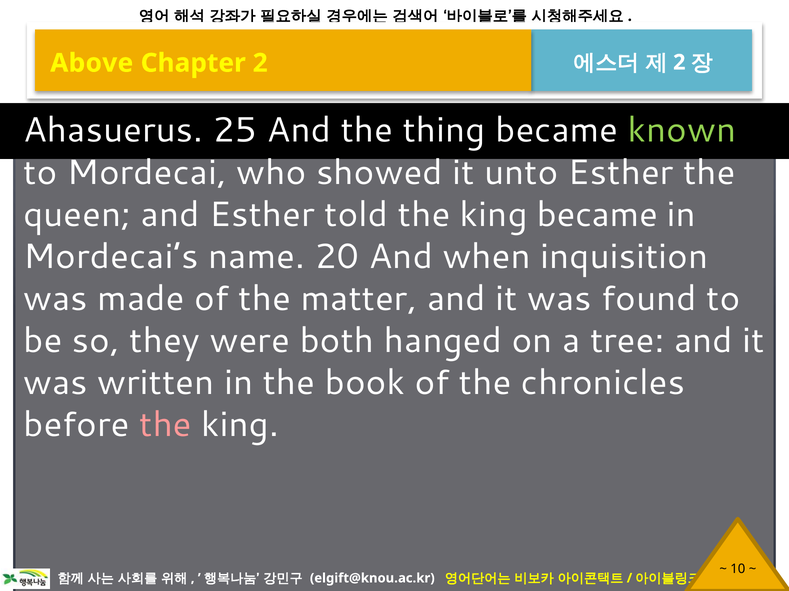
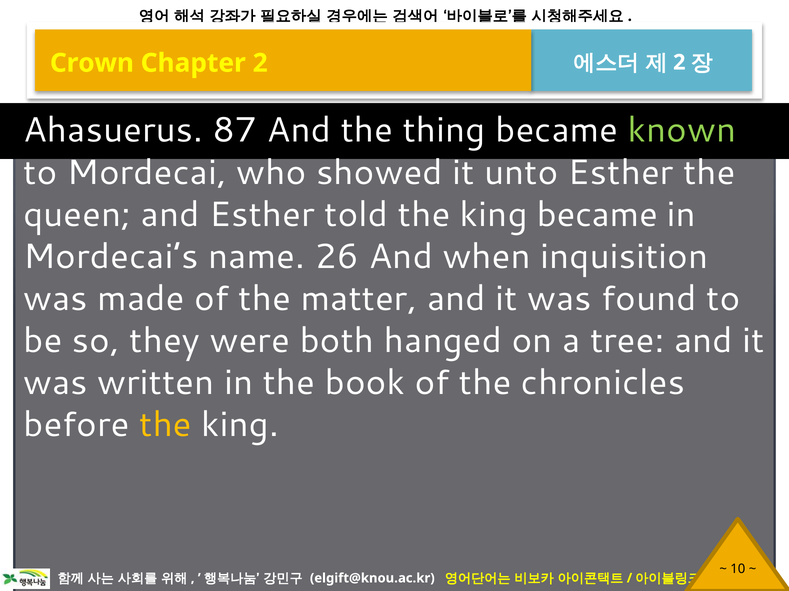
Above: Above -> Crown
25: 25 -> 87
20: 20 -> 26
the at (166, 425) colour: pink -> yellow
